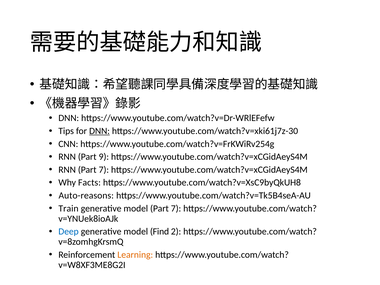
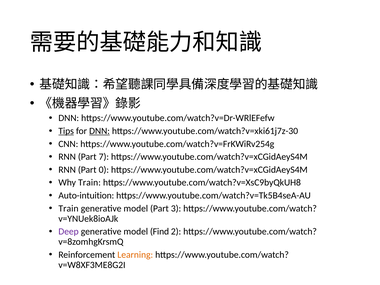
Tips underline: none -> present
9: 9 -> 7
RNN Part 7: 7 -> 0
Why Facts: Facts -> Train
Auto-reasons: Auto-reasons -> Auto-intuition
model Part 7: 7 -> 3
Deep colour: blue -> purple
